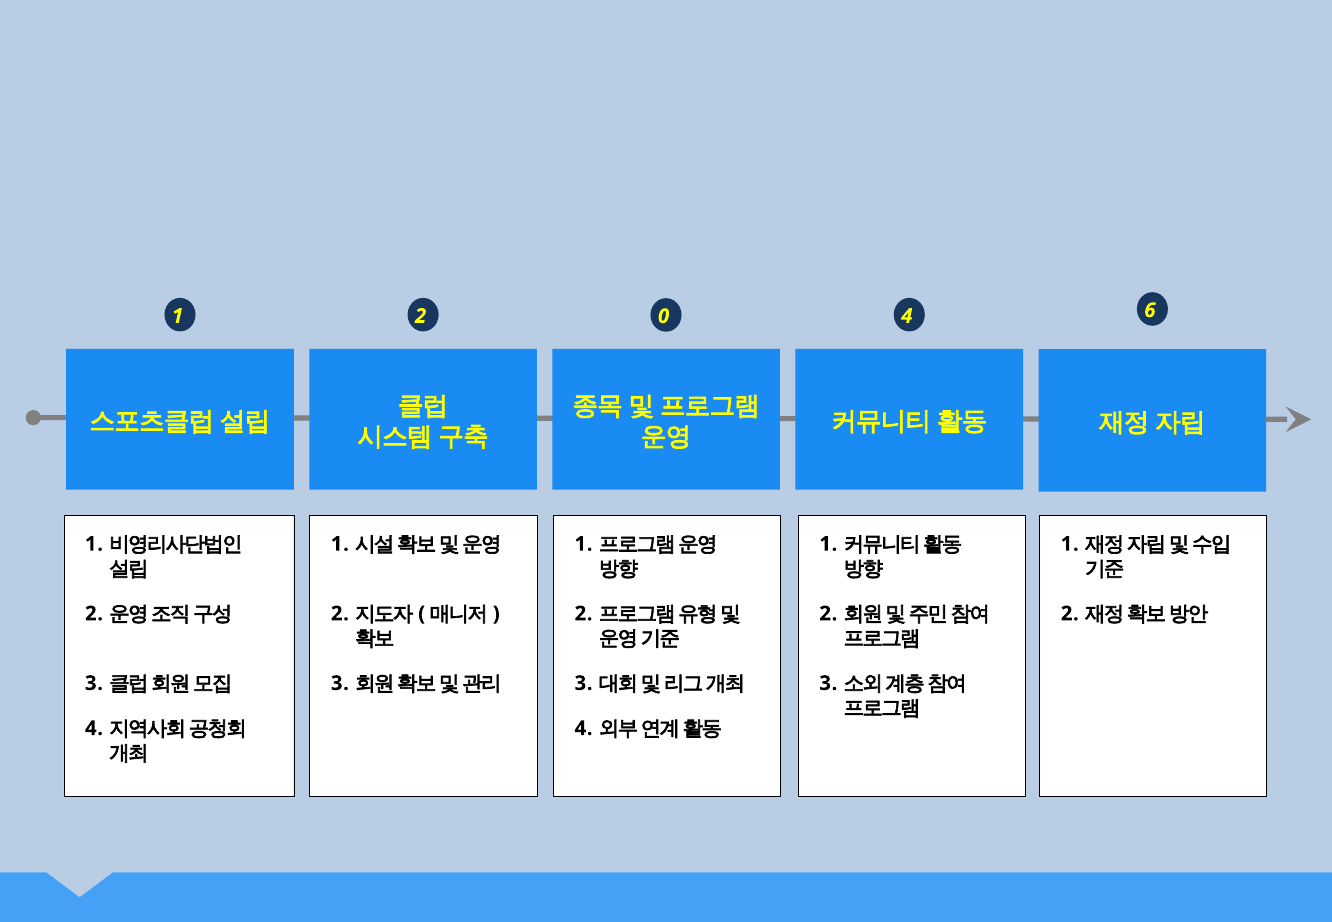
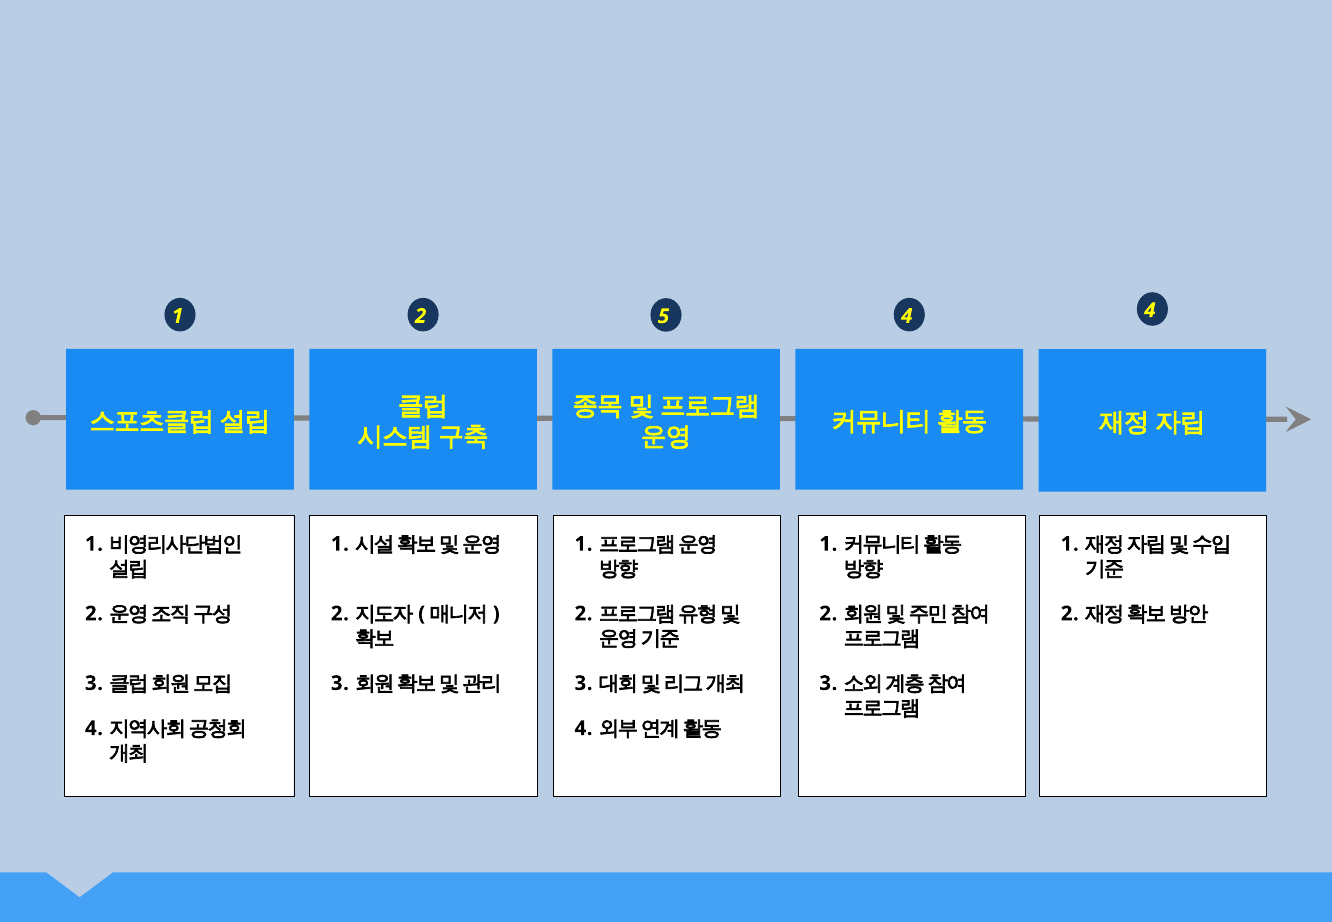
0: 0 -> 5
4 6: 6 -> 4
